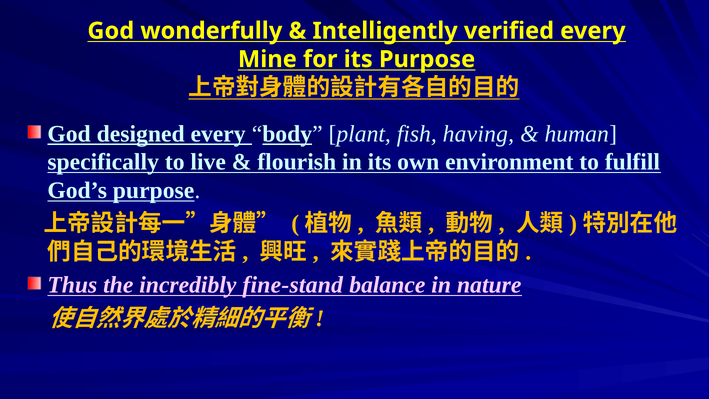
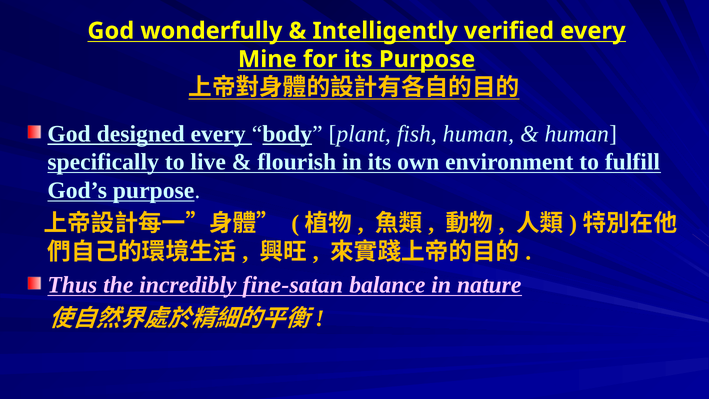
fish having: having -> human
fine-stand: fine-stand -> fine-satan
